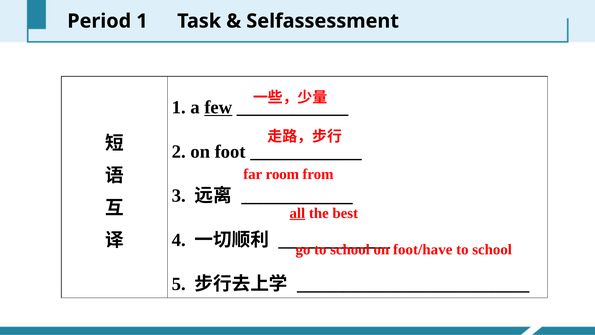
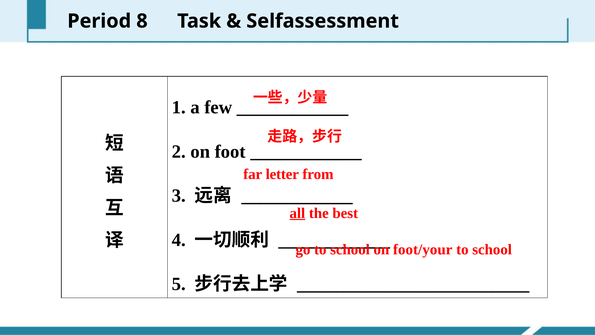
Period 1: 1 -> 8
few underline: present -> none
room: room -> letter
foot/have: foot/have -> foot/your
